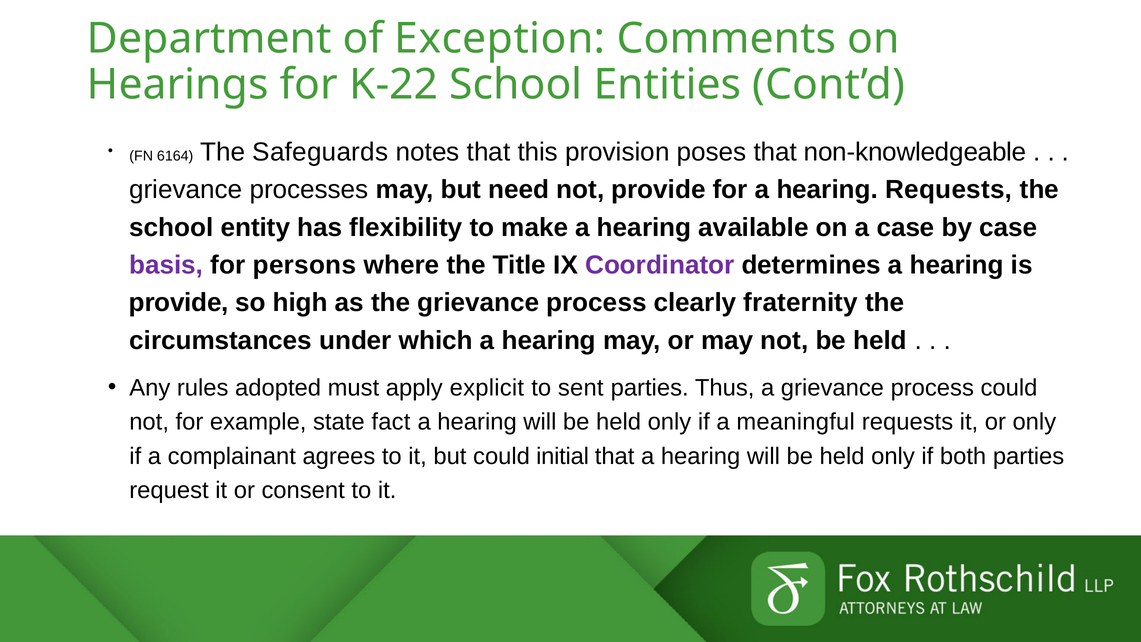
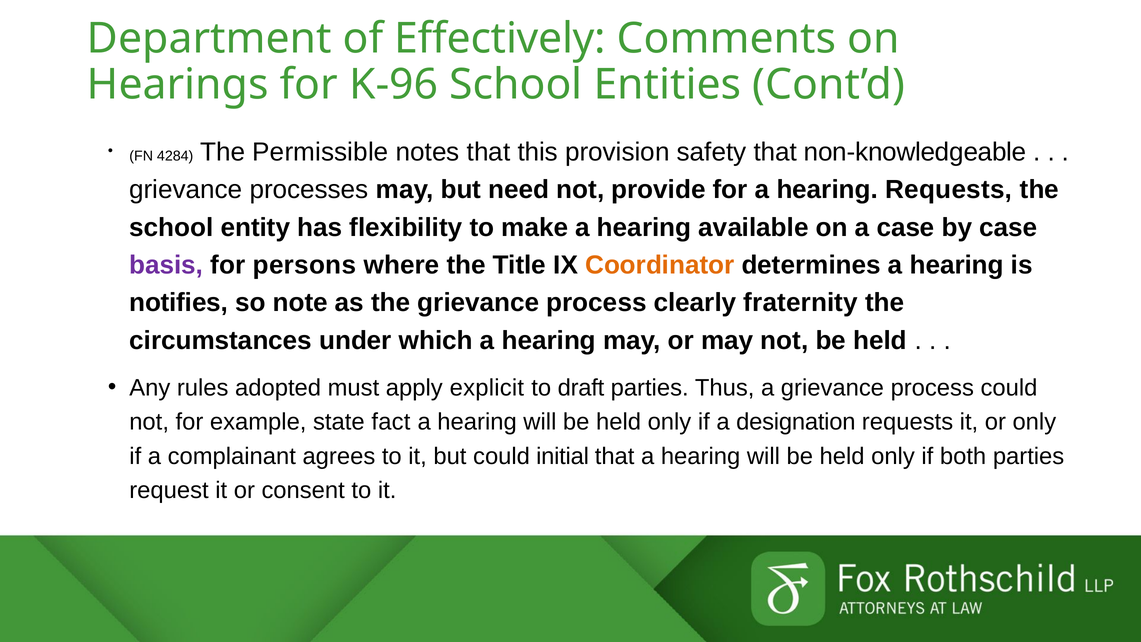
Exception: Exception -> Effectively
K-22: K-22 -> K-96
6164: 6164 -> 4284
Safeguards: Safeguards -> Permissible
poses: poses -> safety
Coordinator colour: purple -> orange
provide at (179, 303): provide -> notifies
high: high -> note
sent: sent -> draft
meaningful: meaningful -> designation
